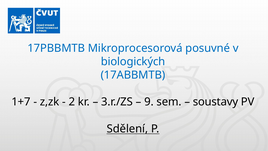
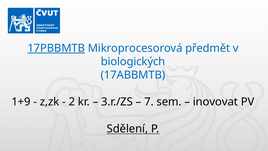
17PBBMTB underline: none -> present
posuvné: posuvné -> předmět
1+7: 1+7 -> 1+9
9: 9 -> 7
soustavy: soustavy -> inovovat
